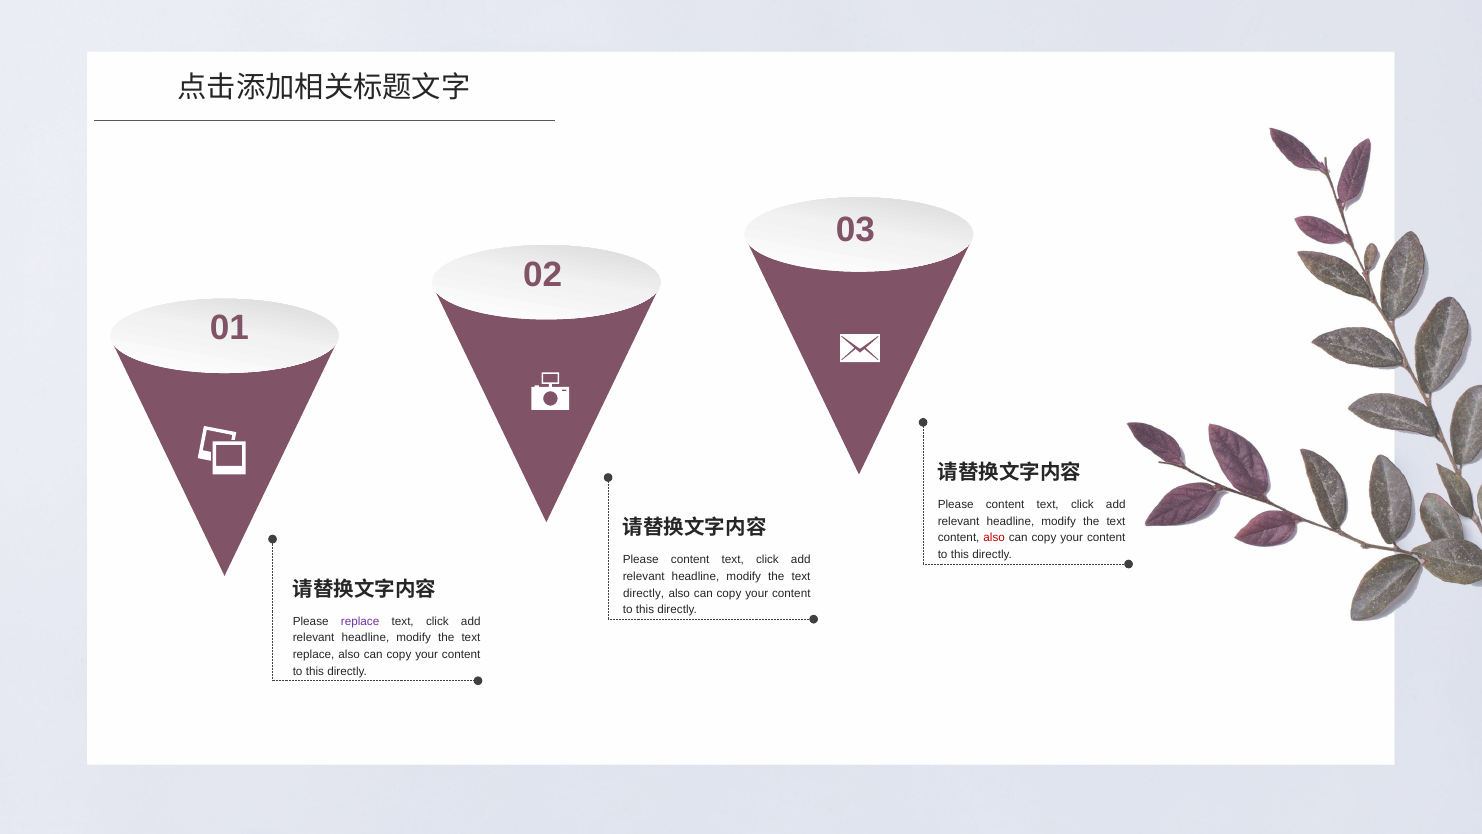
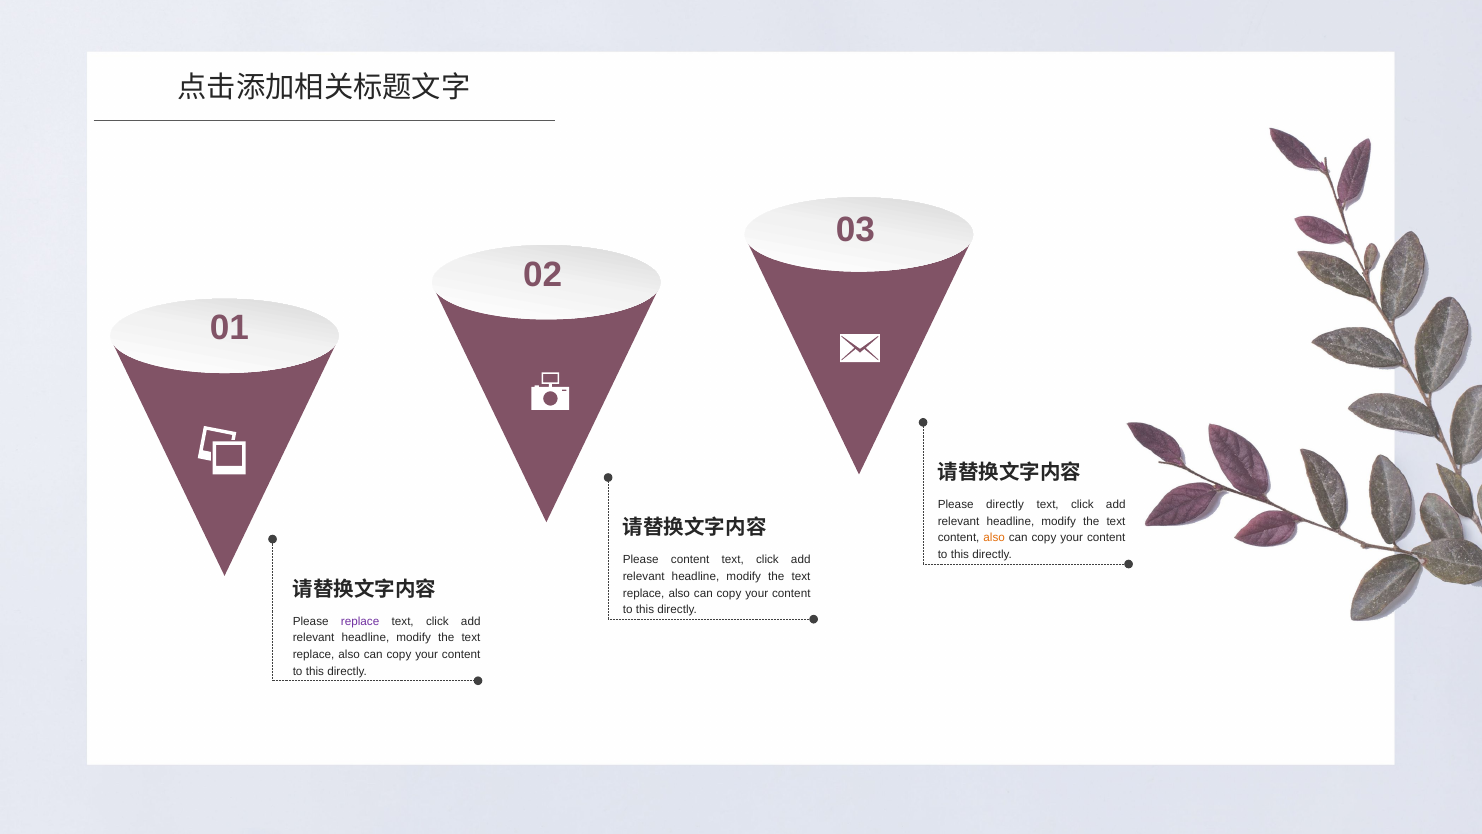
content at (1005, 504): content -> directly
also at (994, 538) colour: red -> orange
directly at (644, 593): directly -> replace
